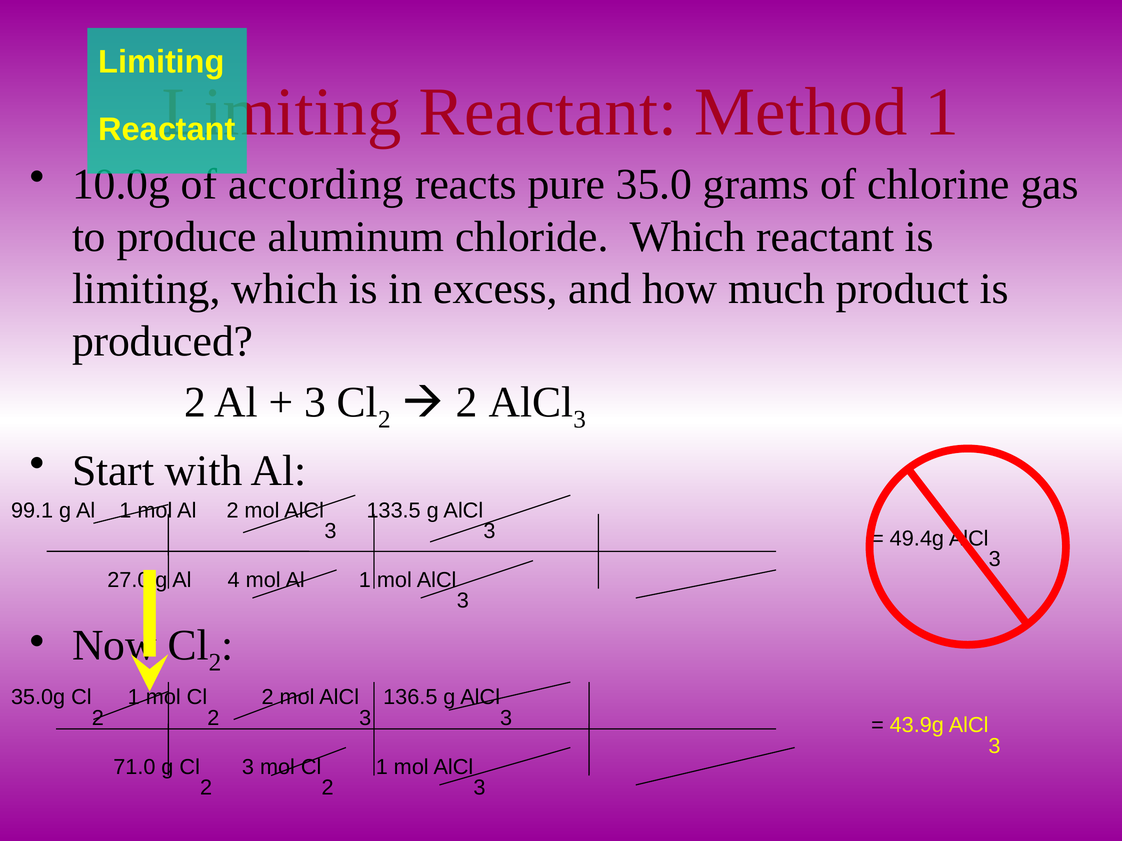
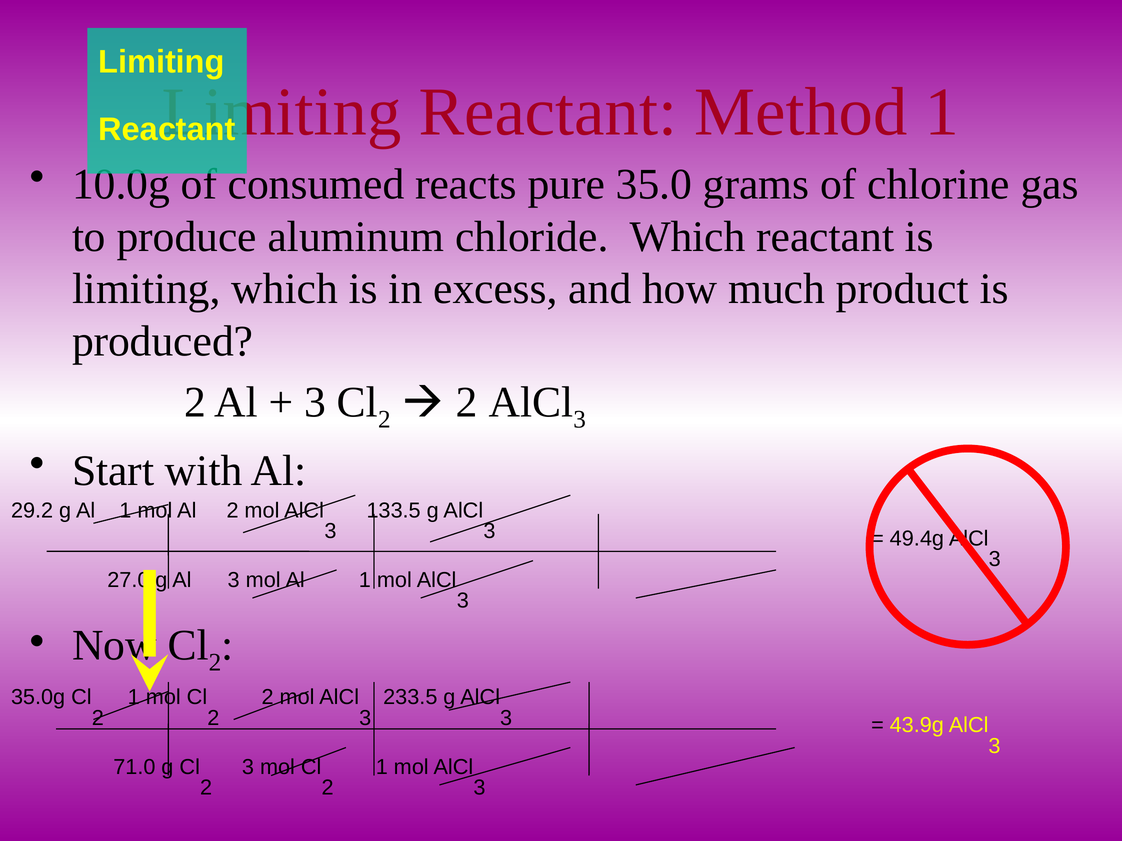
according: according -> consumed
99.1: 99.1 -> 29.2
Al 4: 4 -> 3
136.5: 136.5 -> 233.5
